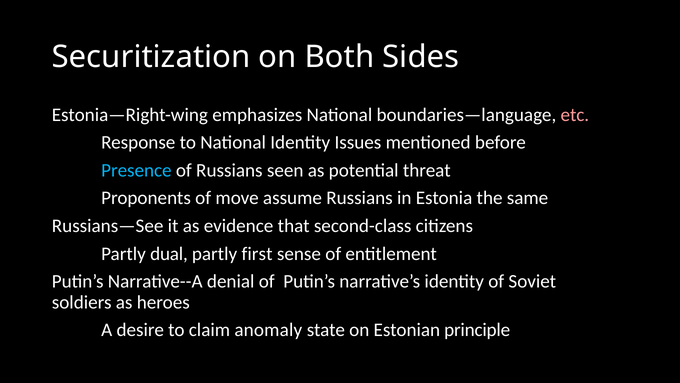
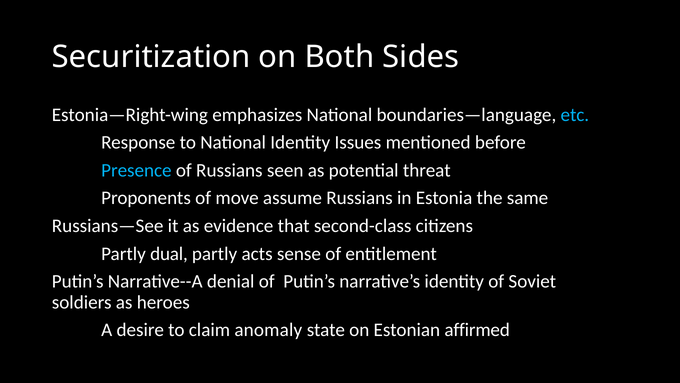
etc colour: pink -> light blue
first: first -> acts
principle: principle -> affirmed
